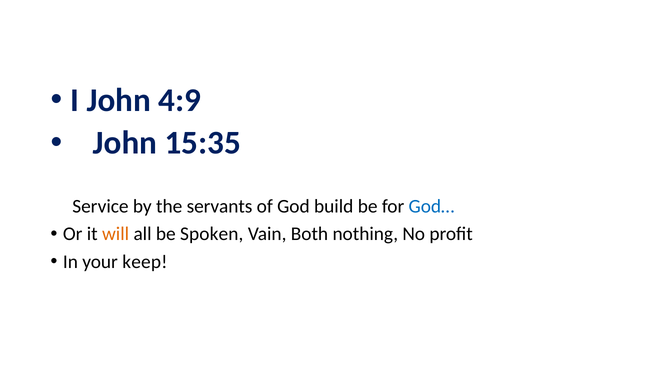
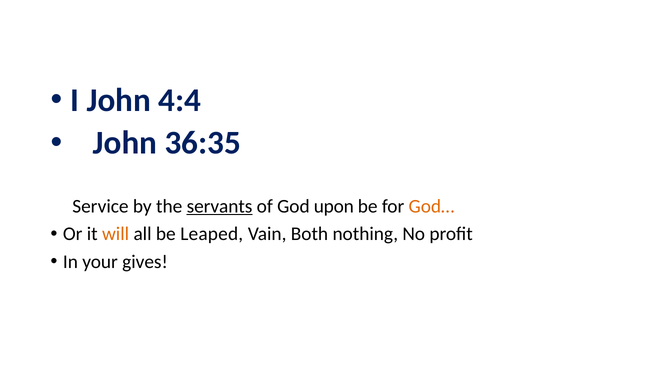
4:9: 4:9 -> 4:4
15:35: 15:35 -> 36:35
servants underline: none -> present
build: build -> upon
God… colour: blue -> orange
Spoken: Spoken -> Leaped
keep: keep -> gives
